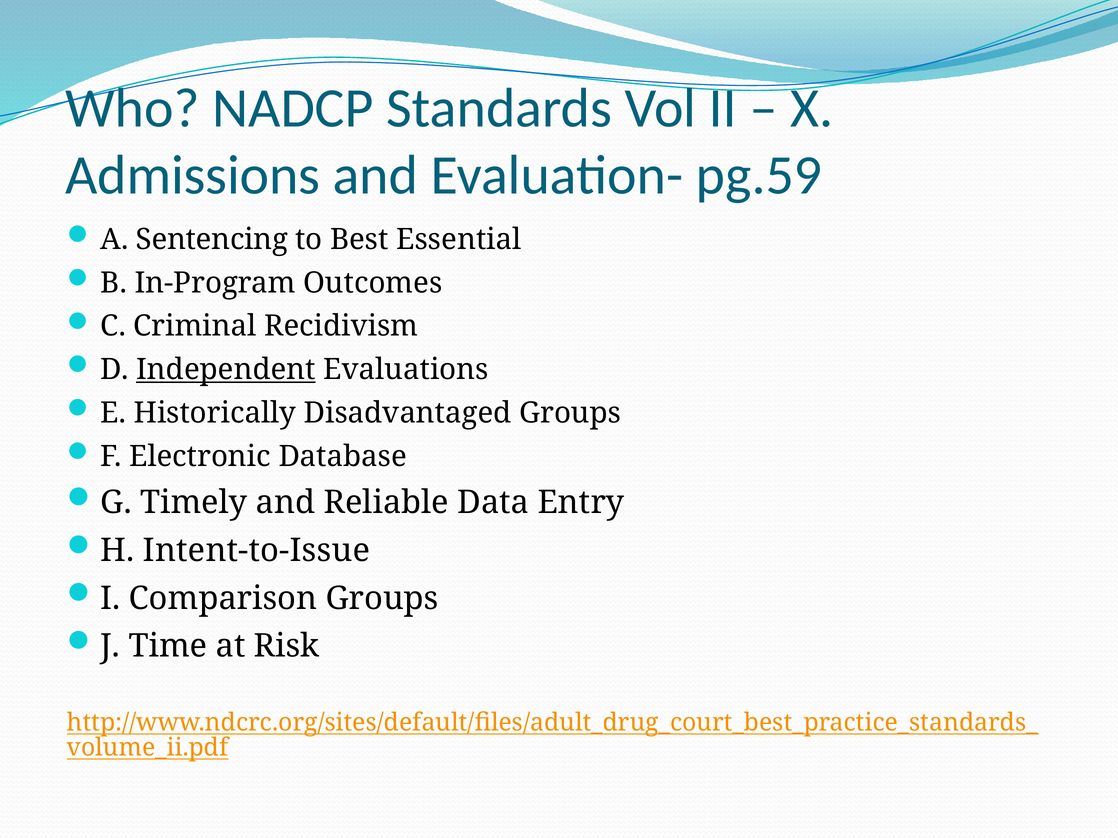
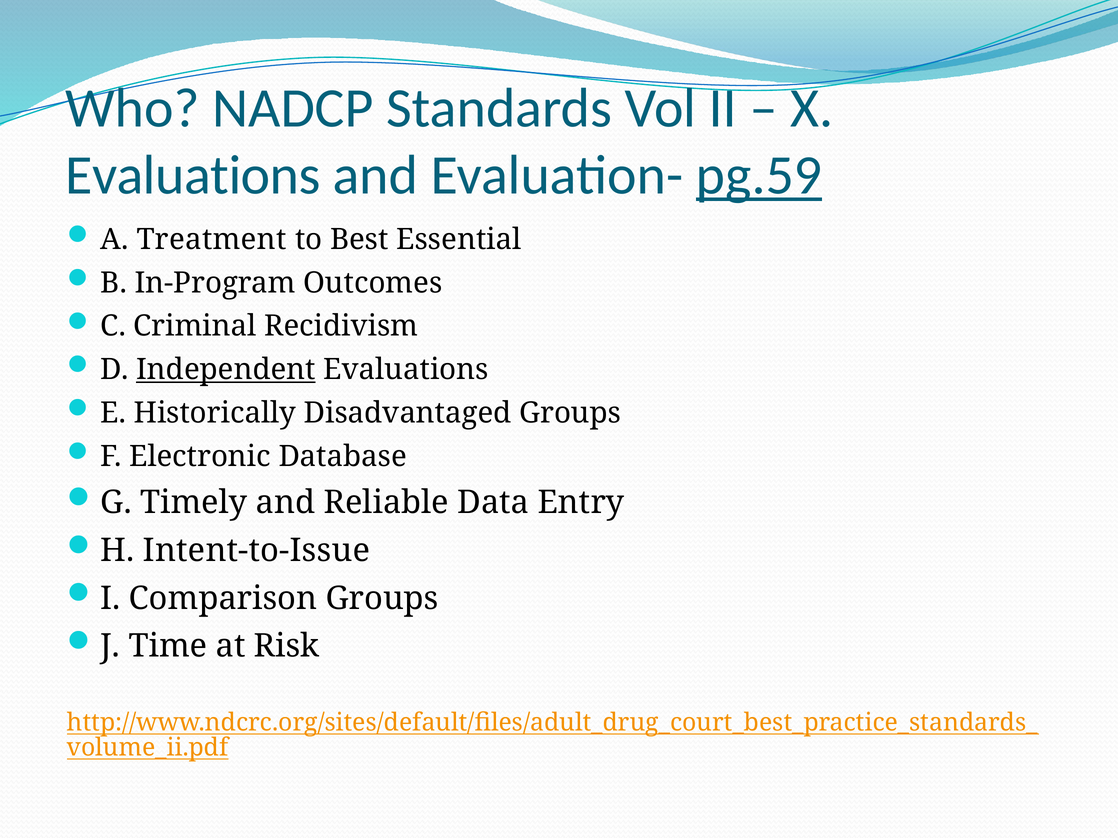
Admissions at (193, 175): Admissions -> Evaluations
pg.59 underline: none -> present
Sentencing: Sentencing -> Treatment
